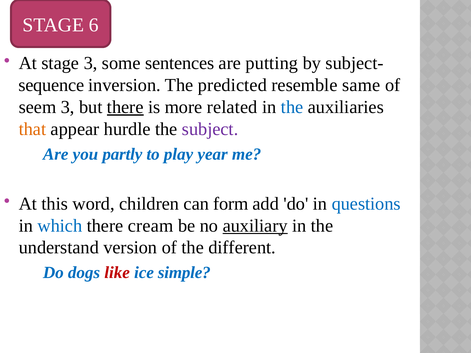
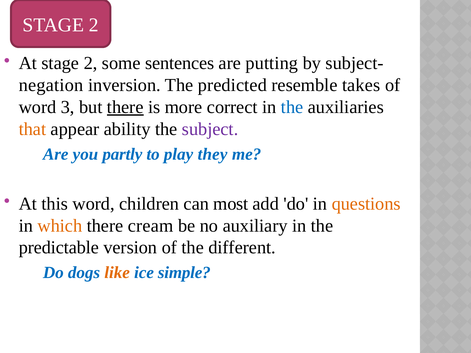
6 at (94, 25): 6 -> 2
At stage 3: 3 -> 2
sequence: sequence -> negation
same: same -> takes
seem at (38, 107): seem -> word
related: related -> correct
hurdle: hurdle -> ability
year: year -> they
form: form -> most
questions colour: blue -> orange
which colour: blue -> orange
auxiliary underline: present -> none
understand: understand -> predictable
like colour: red -> orange
